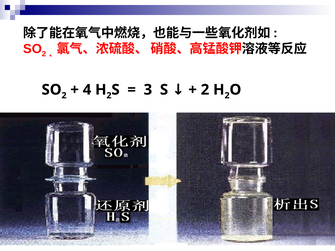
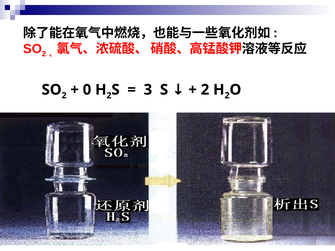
4: 4 -> 0
